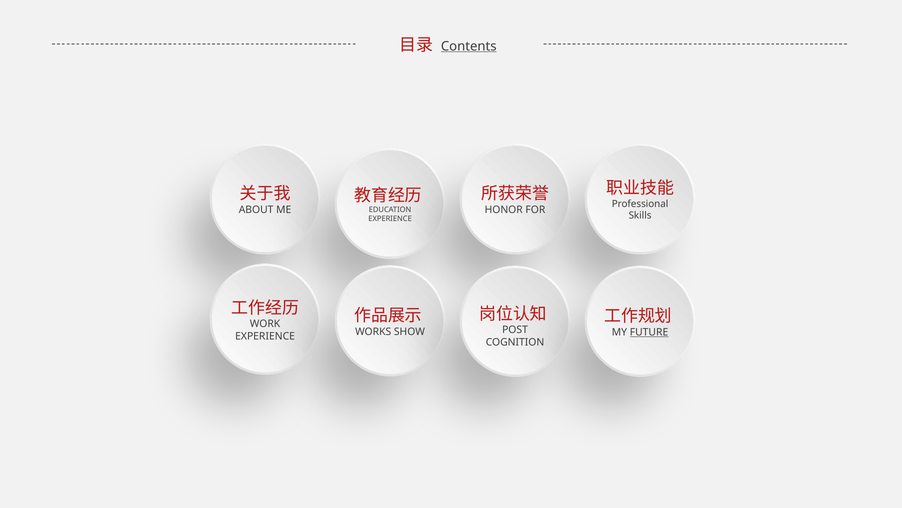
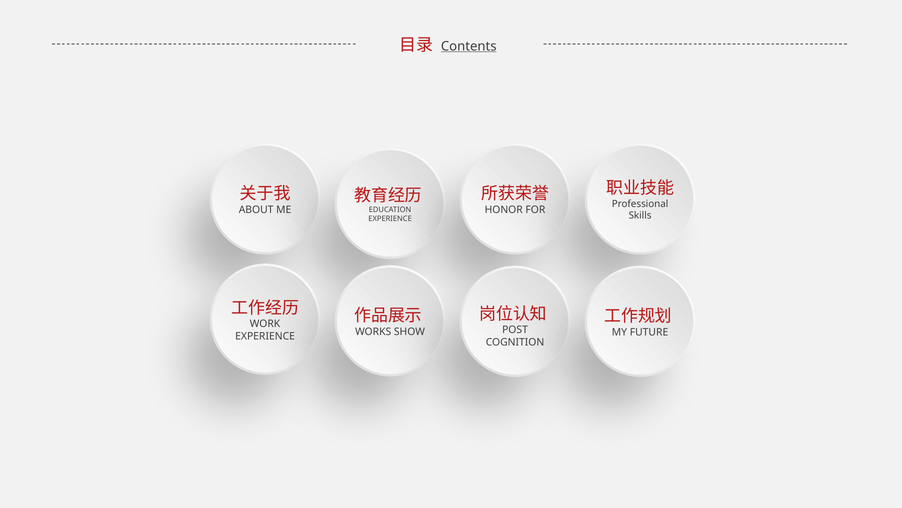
FUTURE underline: present -> none
